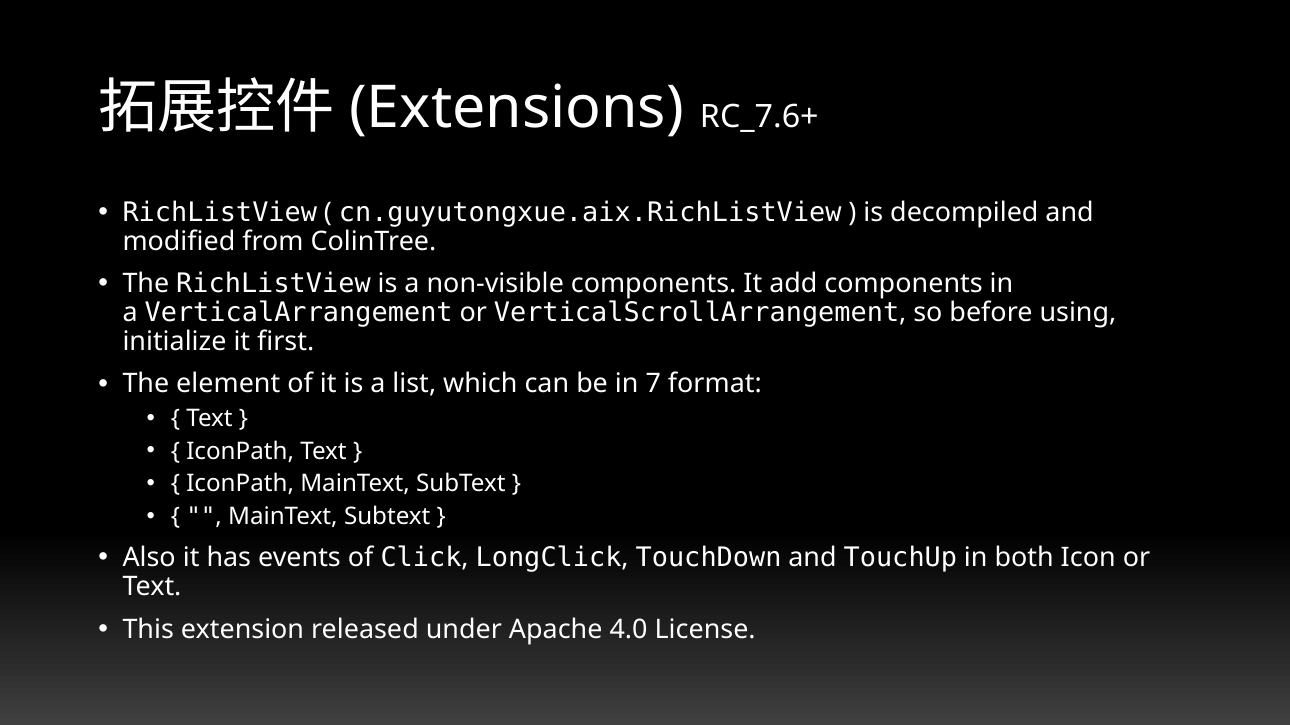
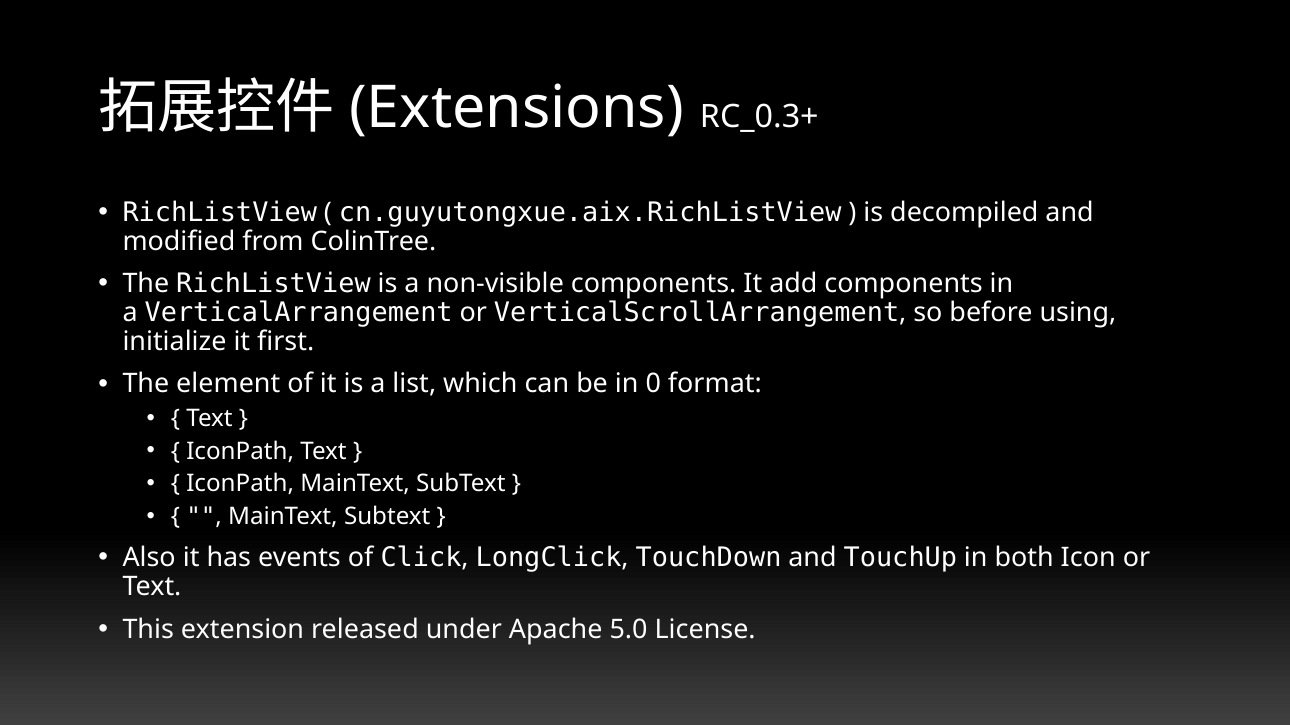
RC_7.6+: RC_7.6+ -> RC_0.3+
7: 7 -> 0
4.0: 4.0 -> 5.0
